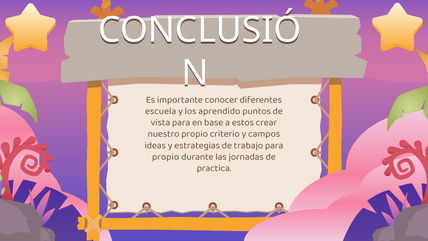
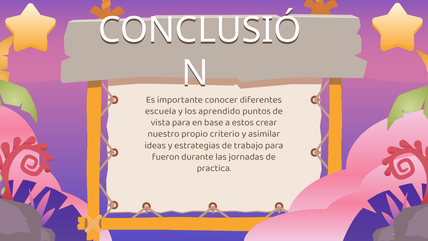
campos: campos -> asimilar
propio at (166, 156): propio -> fueron
